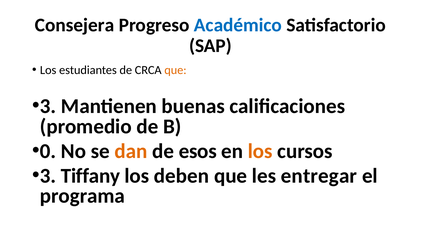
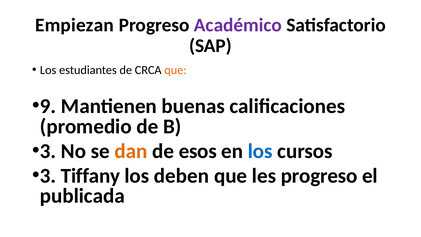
Consejera: Consejera -> Empiezan
Académico colour: blue -> purple
3 at (48, 106): 3 -> 9
0 at (48, 151): 0 -> 3
los at (260, 151) colour: orange -> blue
les entregar: entregar -> progreso
programa: programa -> publicada
